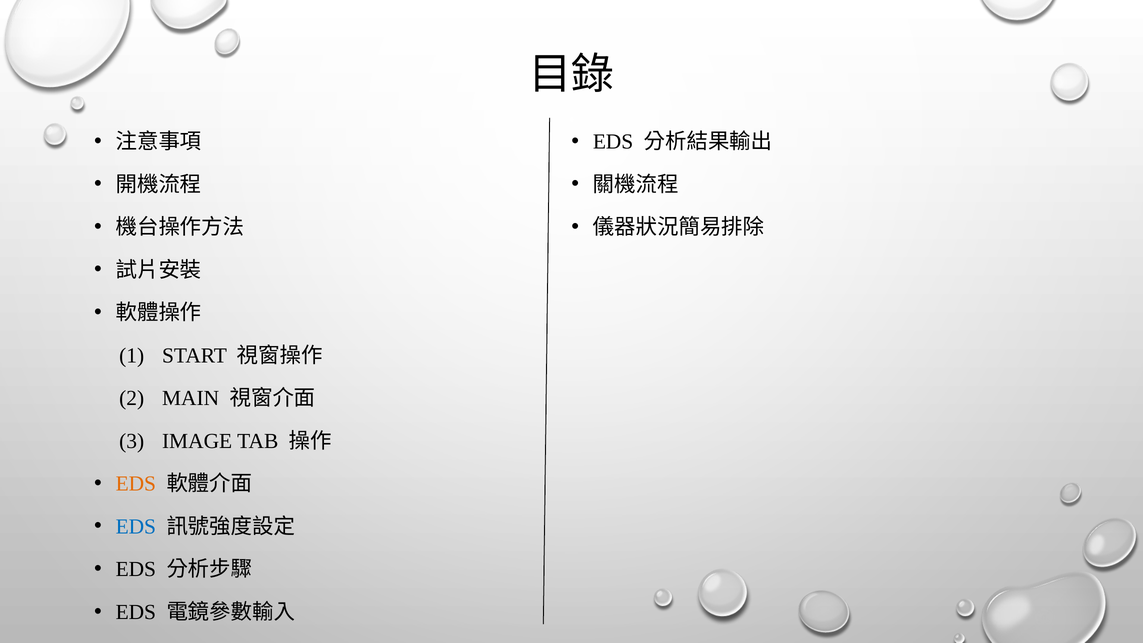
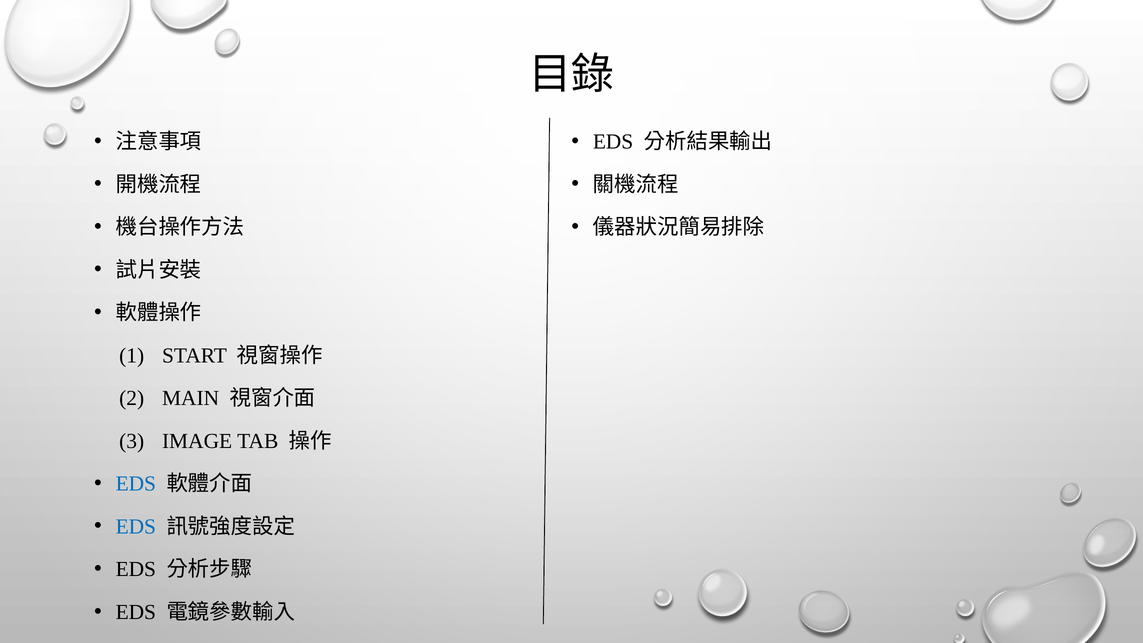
EDS at (136, 484) colour: orange -> blue
